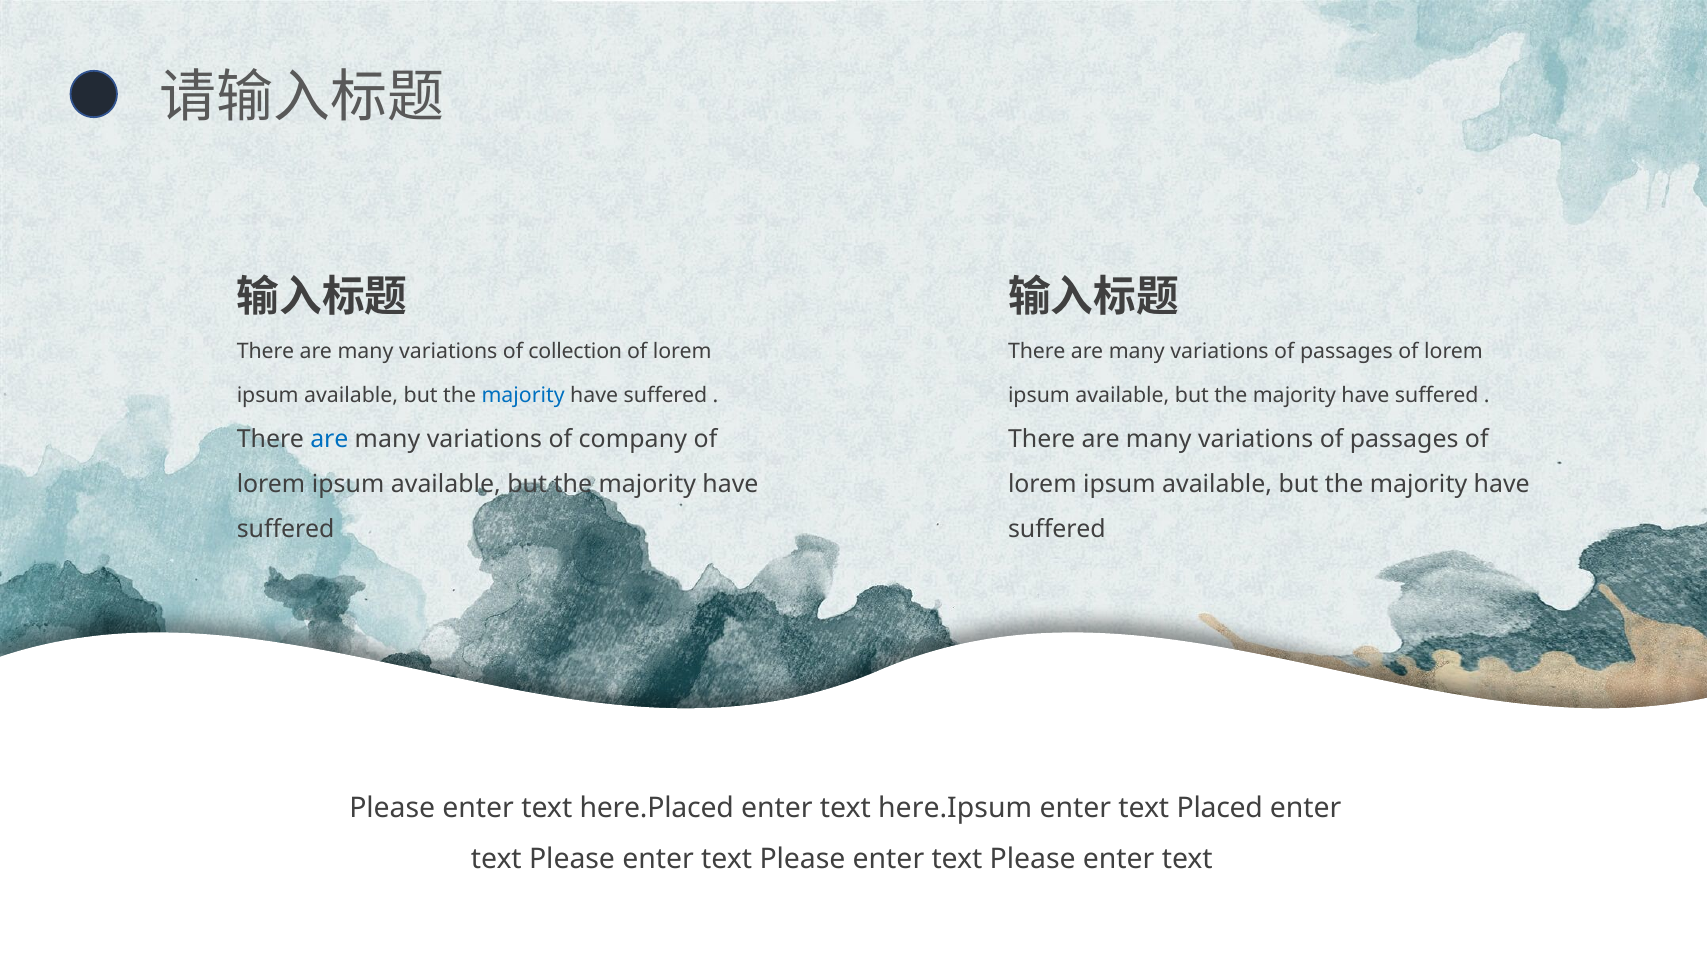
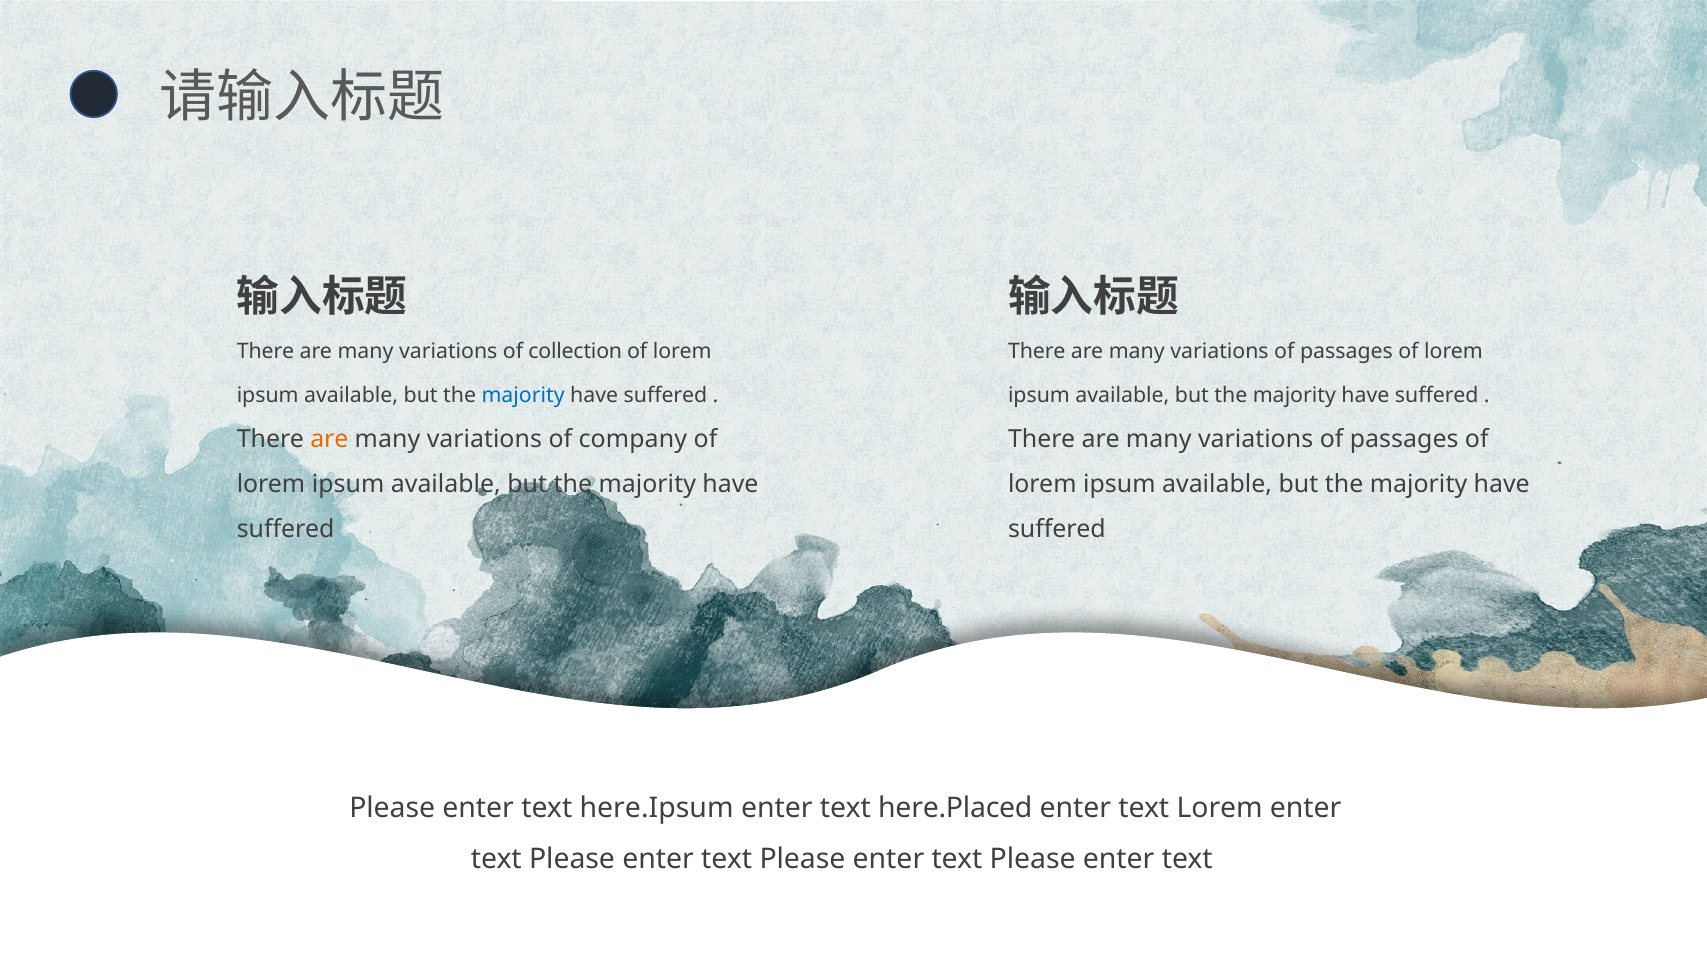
are at (329, 440) colour: blue -> orange
here.Placed: here.Placed -> here.Ipsum
here.Ipsum: here.Ipsum -> here.Placed
text Placed: Placed -> Lorem
